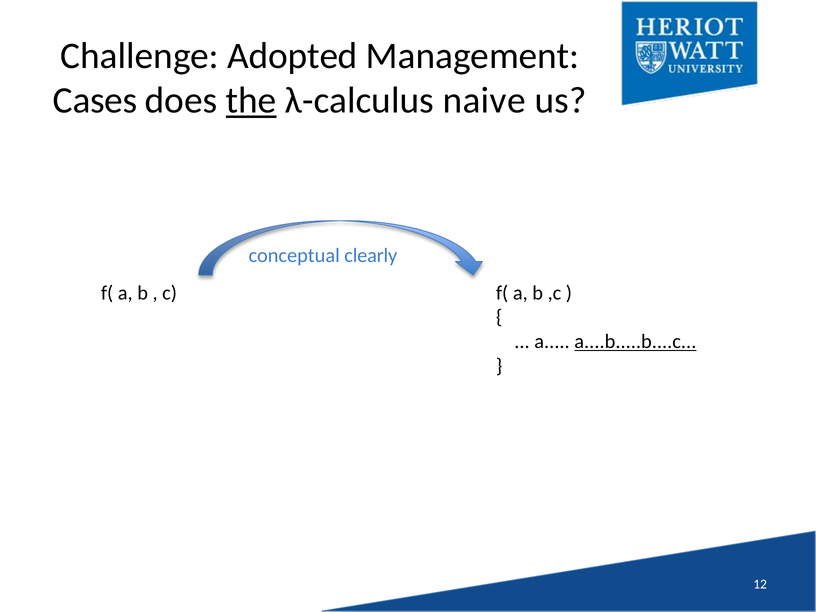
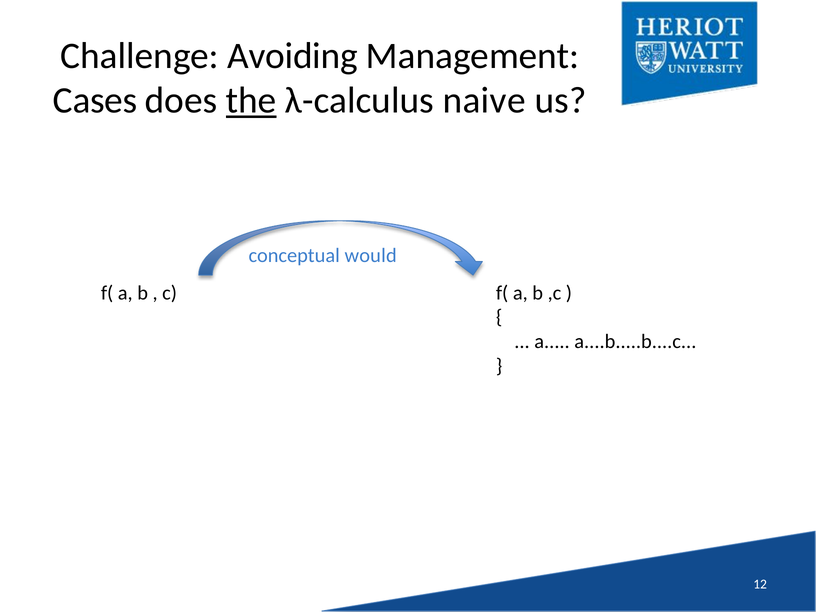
Adopted: Adopted -> Avoiding
clearly: clearly -> would
a....b.....b....c underline: present -> none
